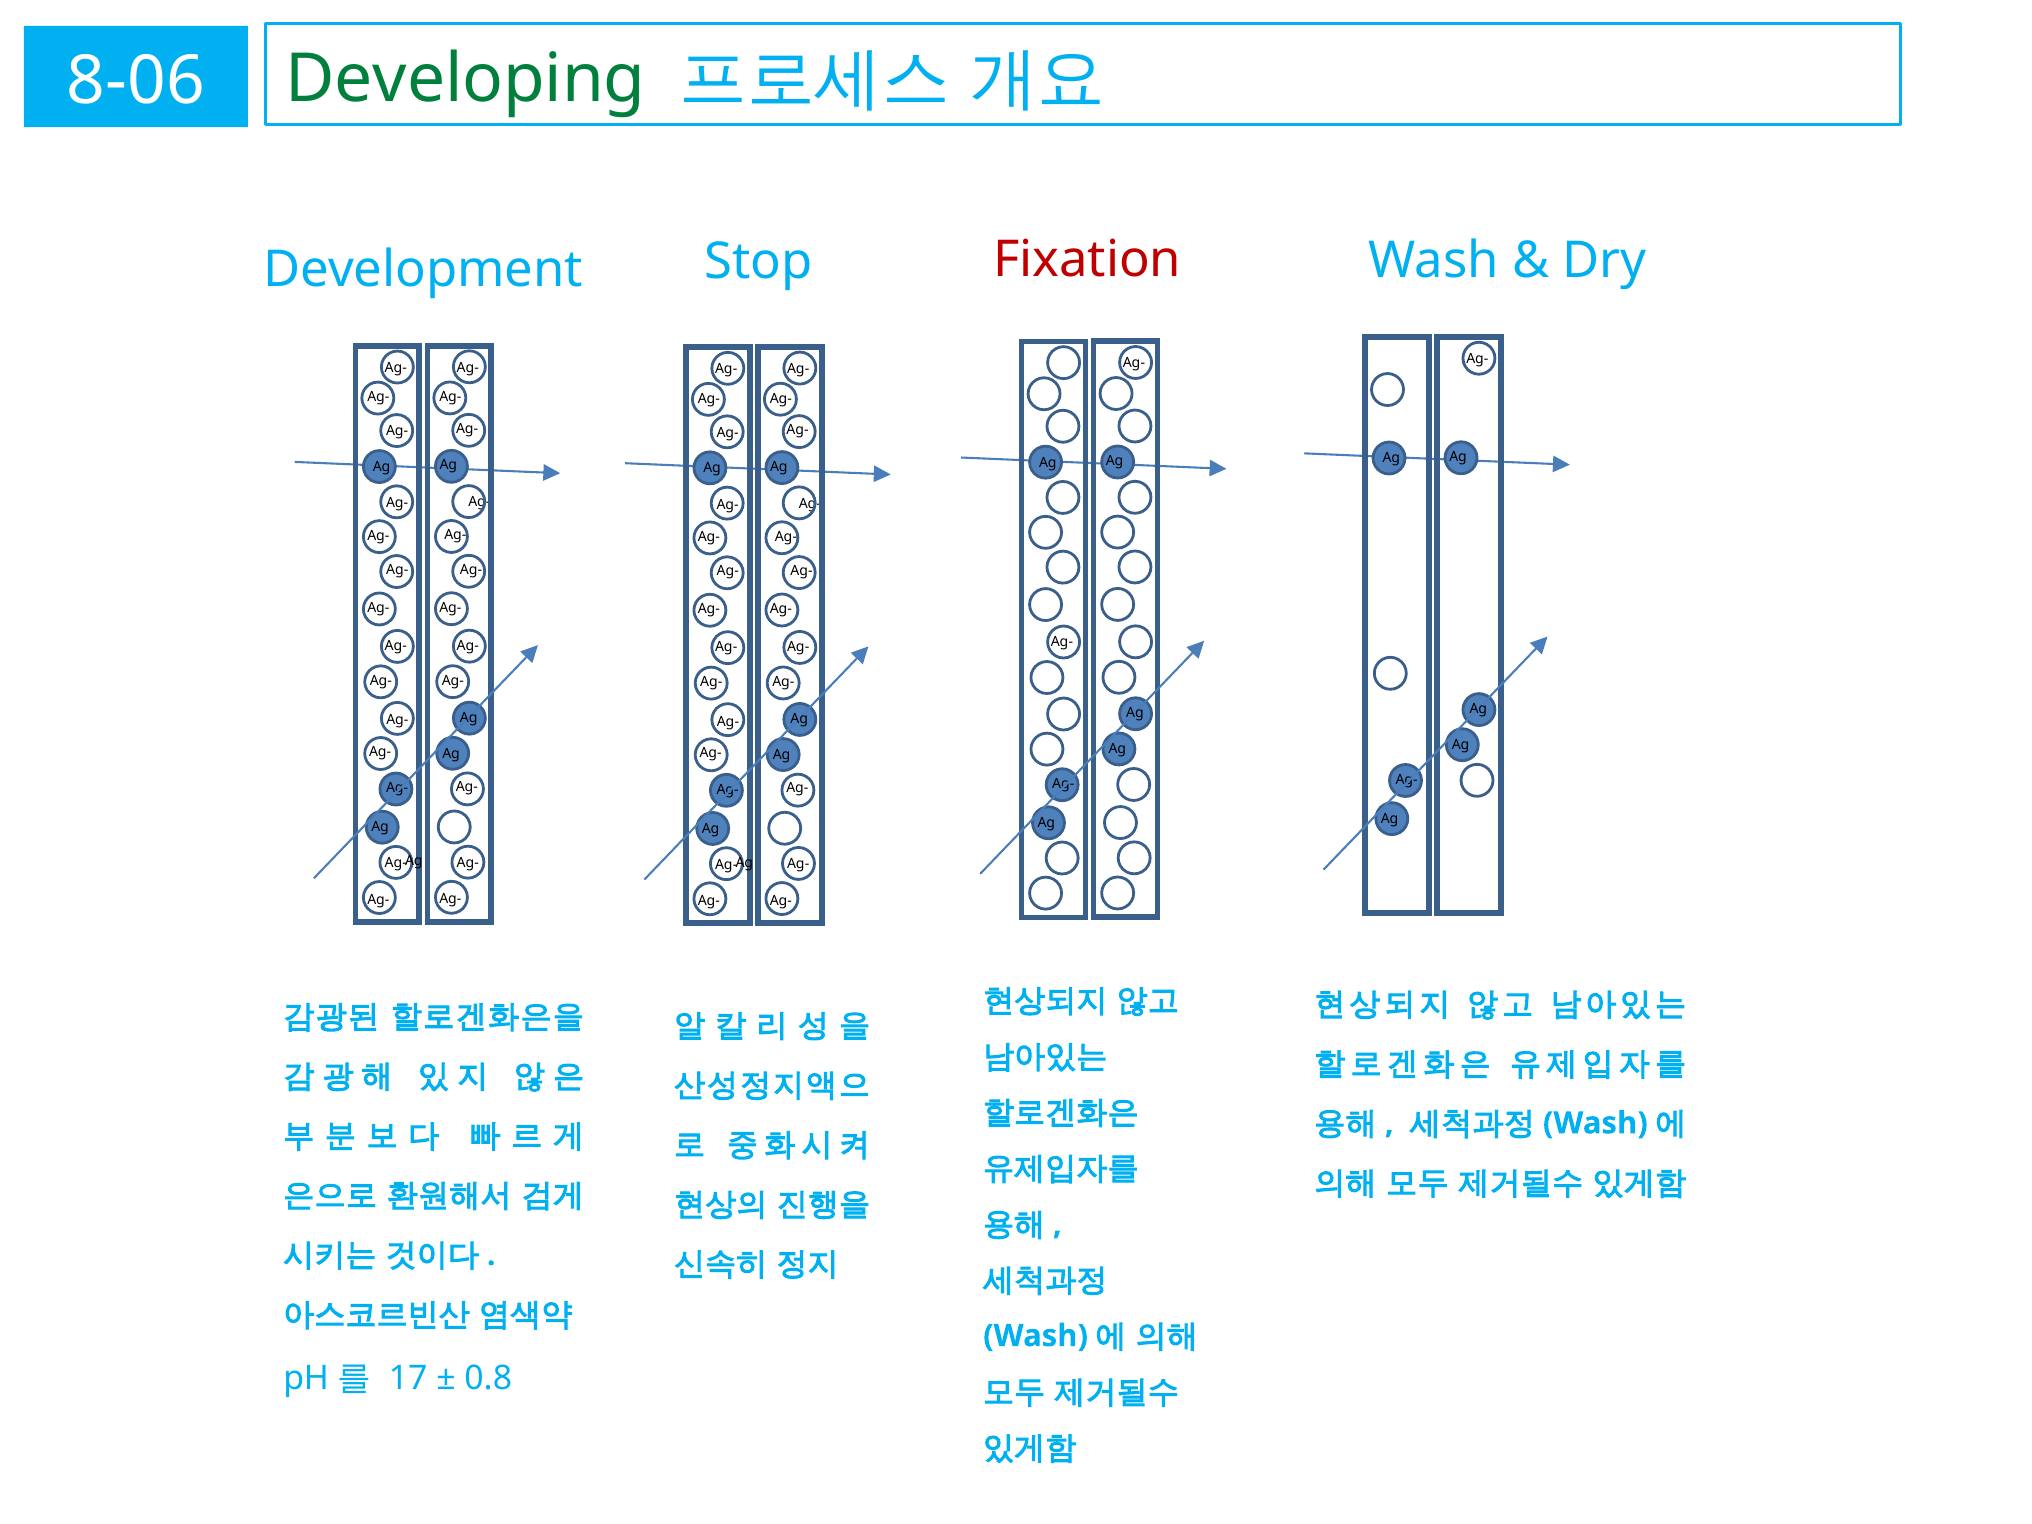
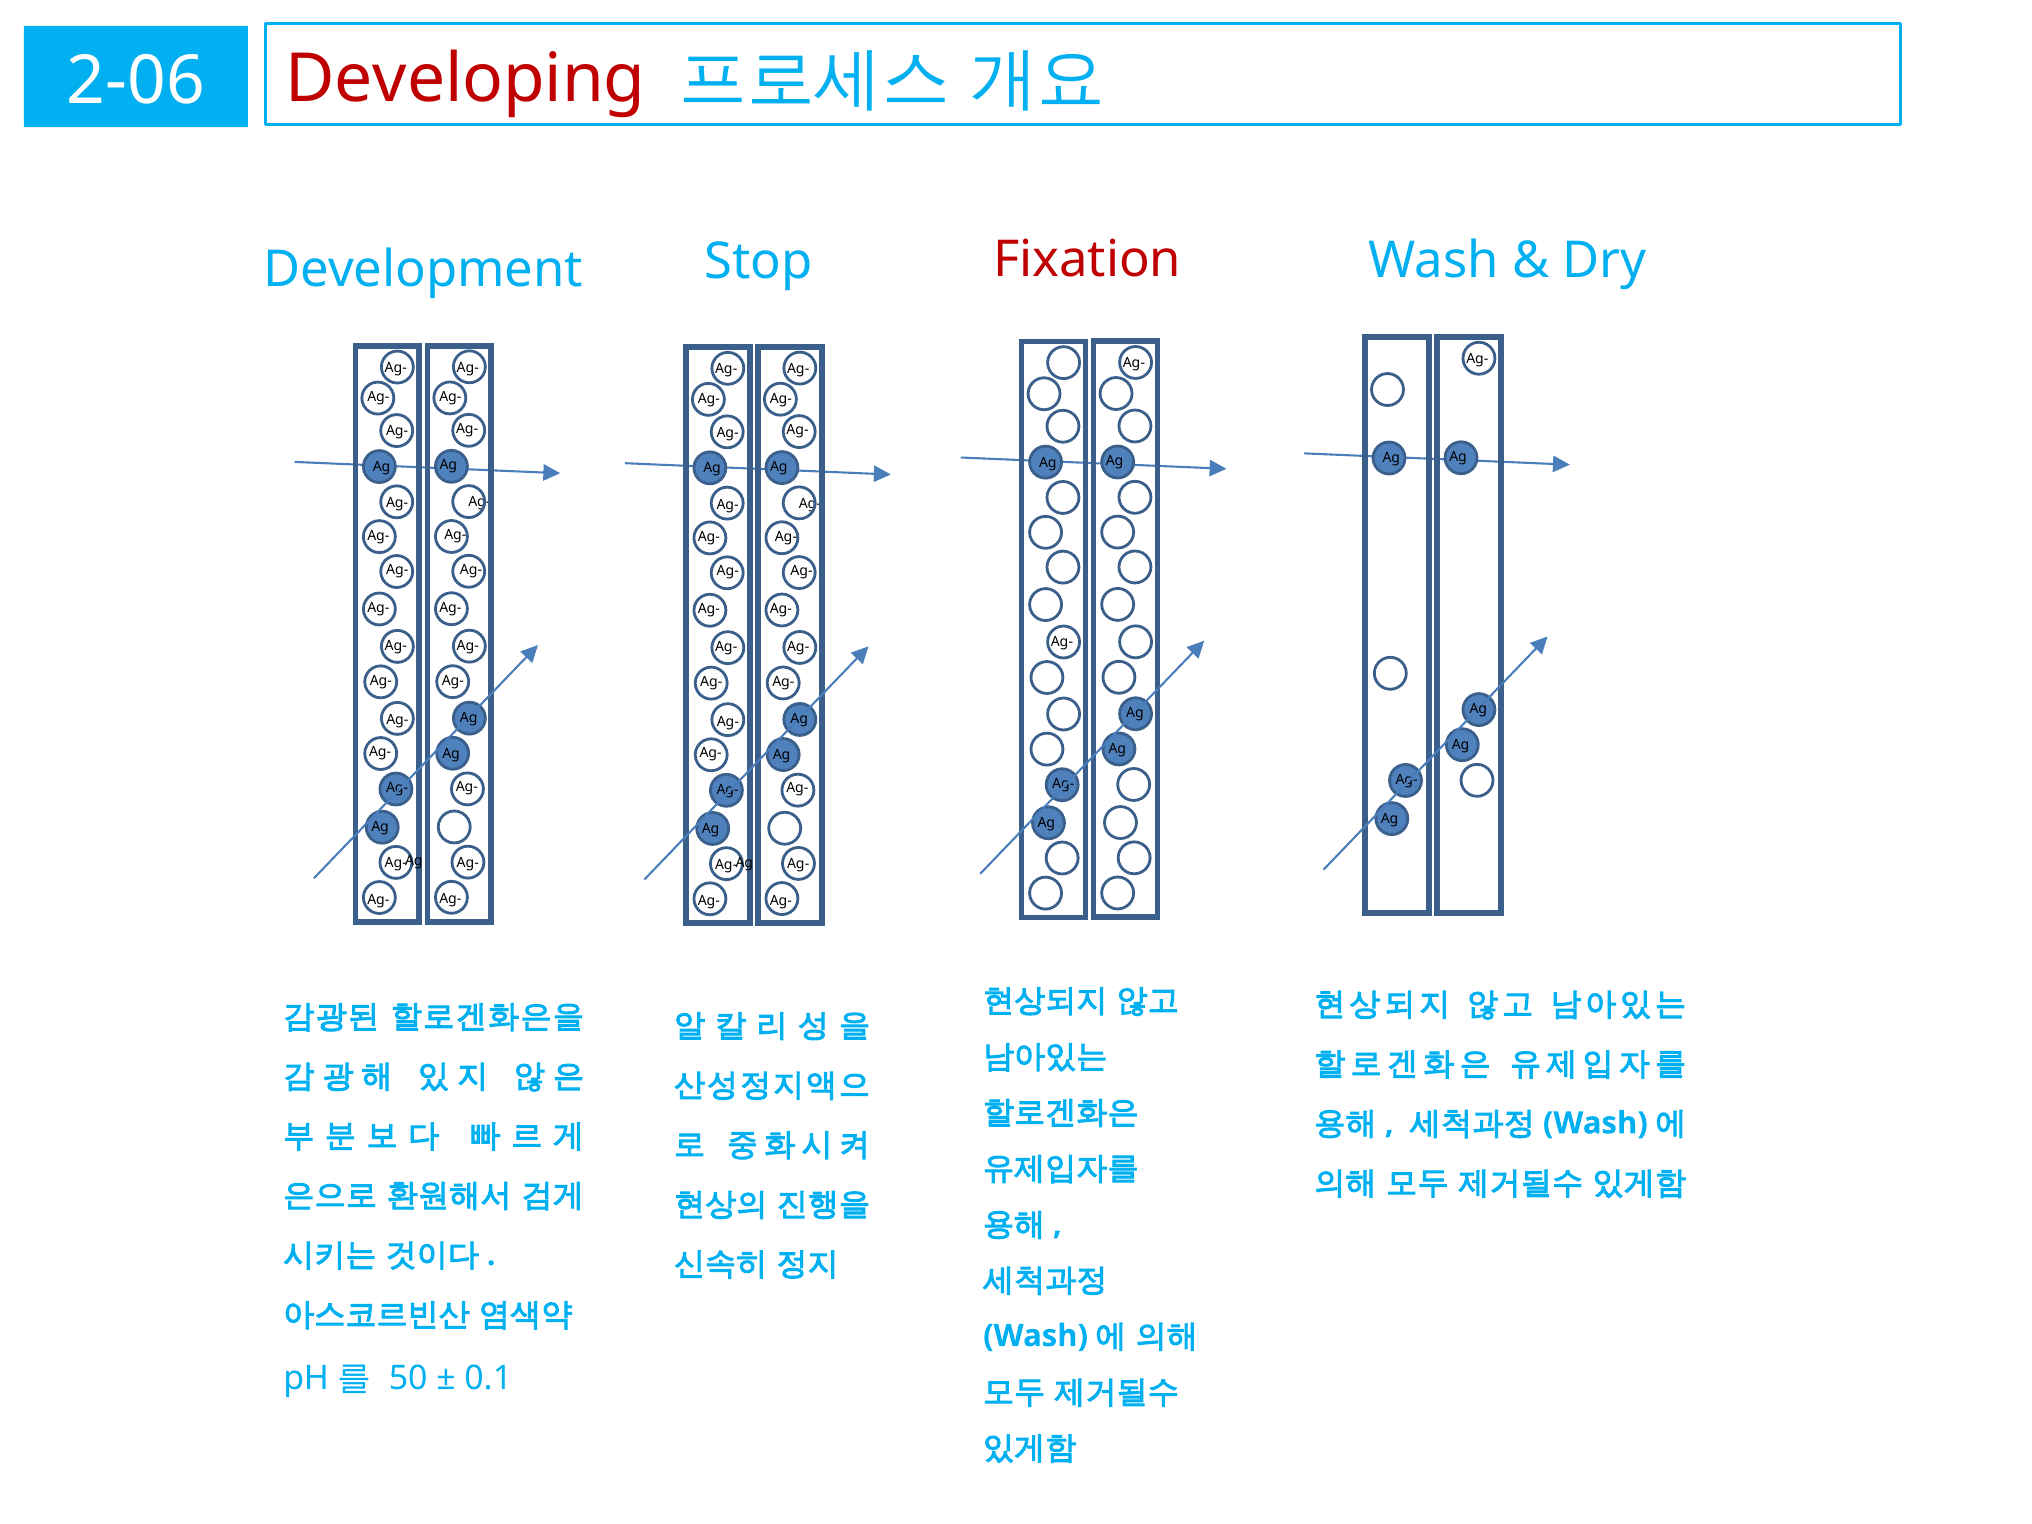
Developing colour: green -> red
8-06: 8-06 -> 2-06
17: 17 -> 50
0.8: 0.8 -> 0.1
